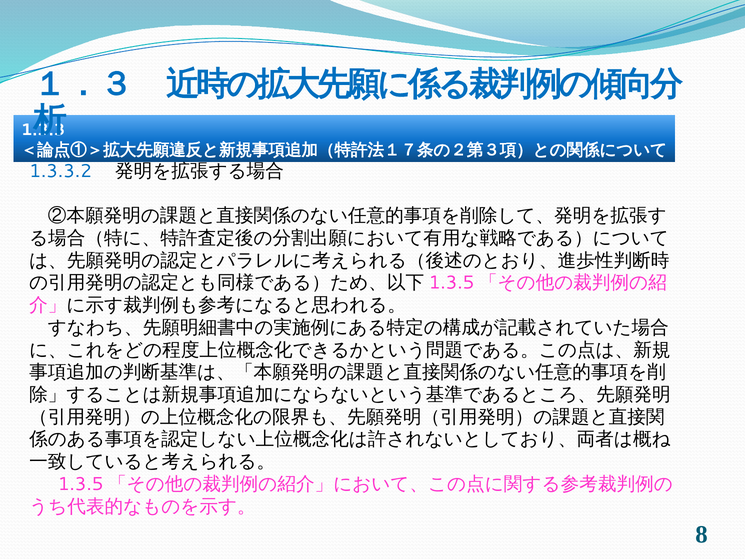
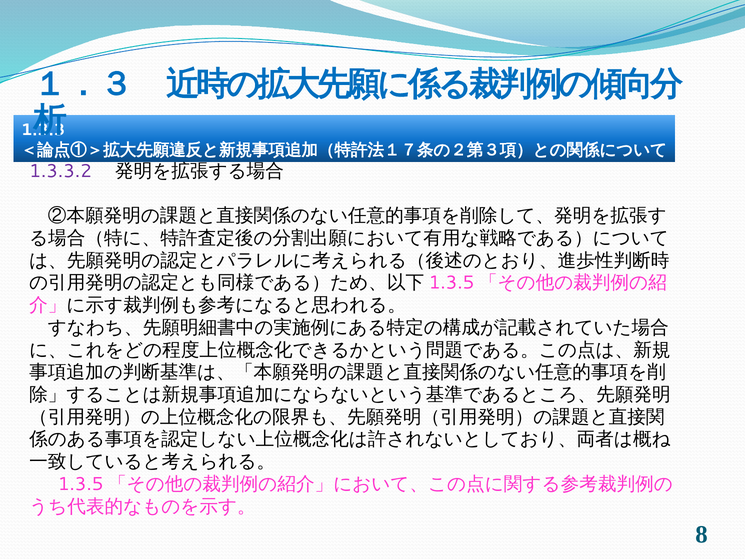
1.3.3.2 colour: blue -> purple
